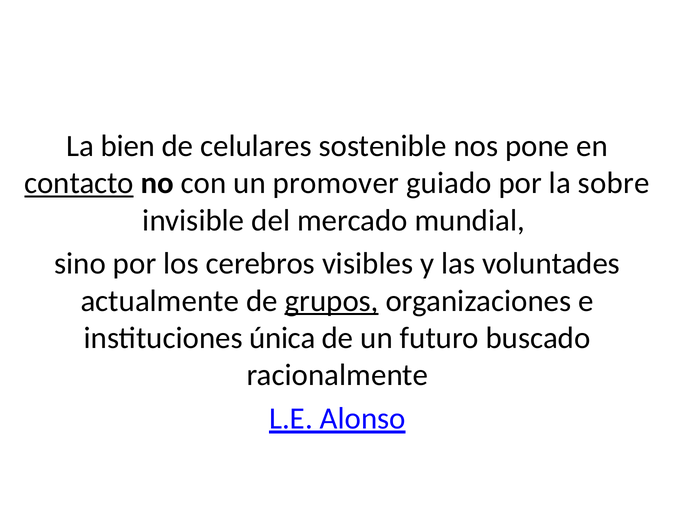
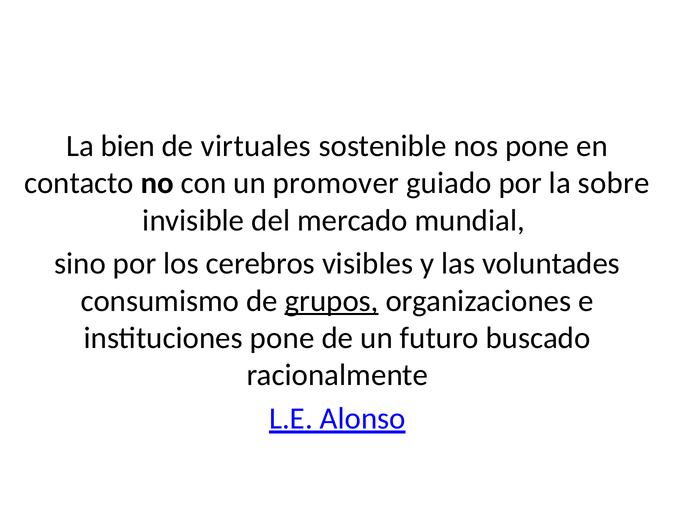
celulares: celulares -> virtuales
contacto underline: present -> none
actualmente: actualmente -> consumismo
instituciones única: única -> pone
